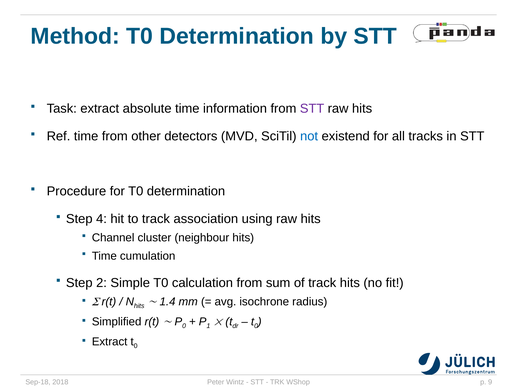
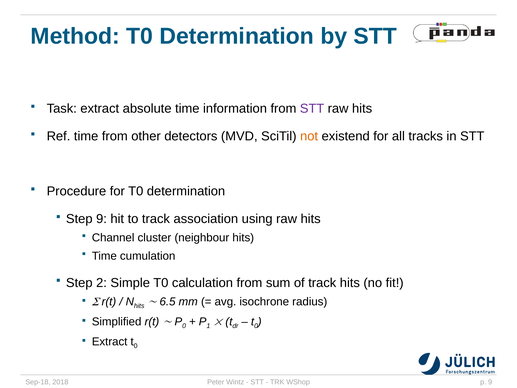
not colour: blue -> orange
Step 4: 4 -> 9
1.4: 1.4 -> 6.5
